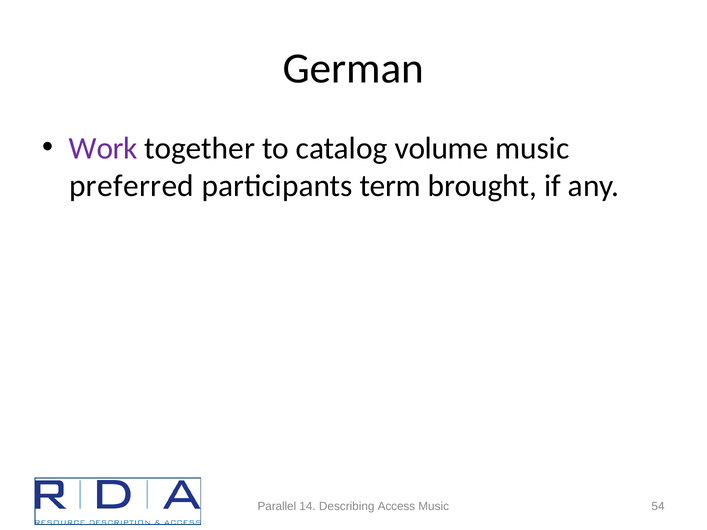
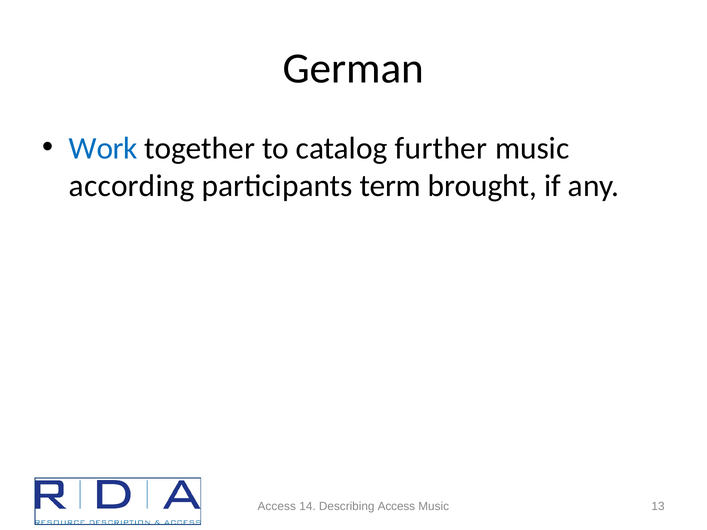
Work colour: purple -> blue
volume: volume -> further
preferred: preferred -> according
Parallel at (277, 506): Parallel -> Access
54: 54 -> 13
